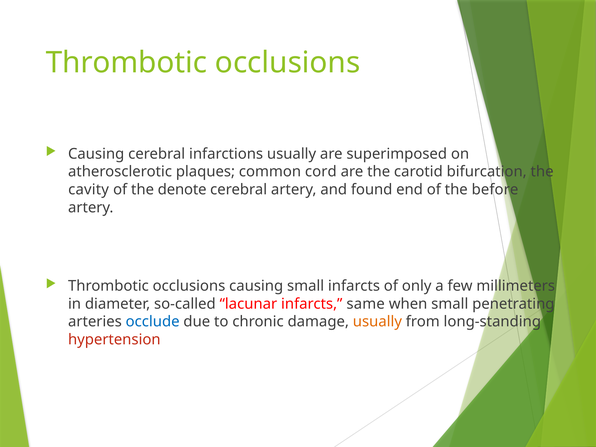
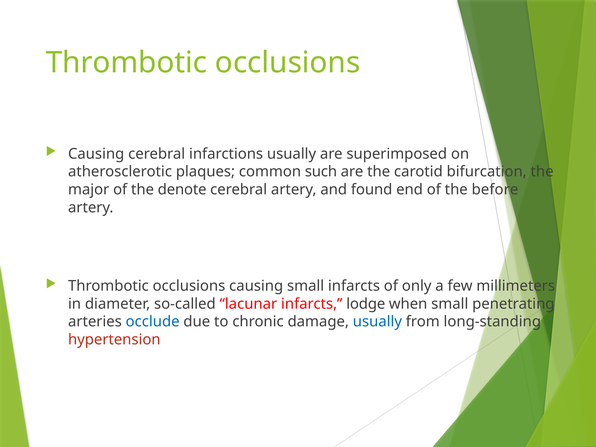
cord: cord -> such
cavity: cavity -> major
same: same -> lodge
usually at (377, 322) colour: orange -> blue
